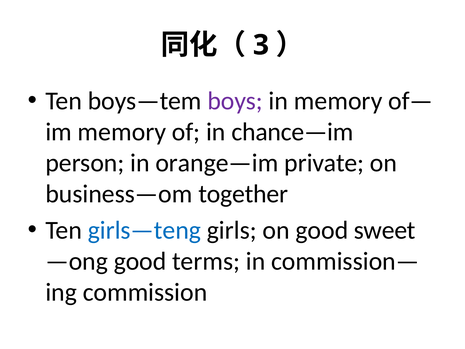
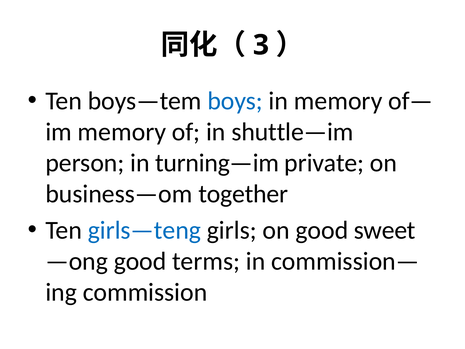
boys colour: purple -> blue
chance—im: chance—im -> shuttle—im
orange—im: orange—im -> turning—im
